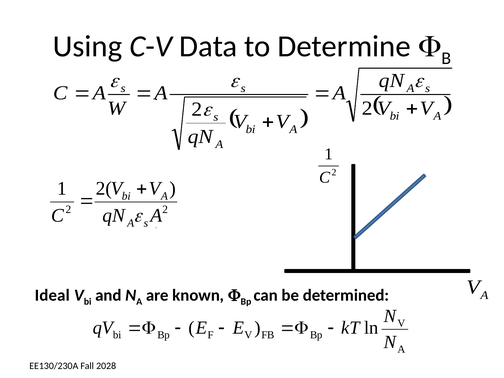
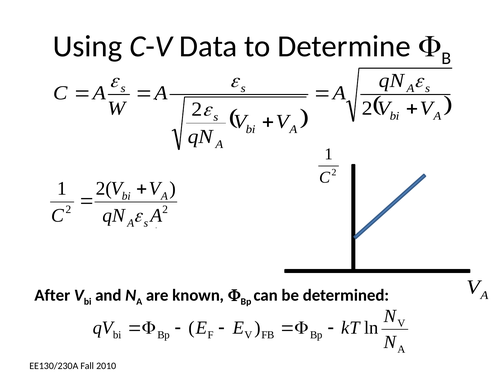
Ideal: Ideal -> After
2028: 2028 -> 2010
